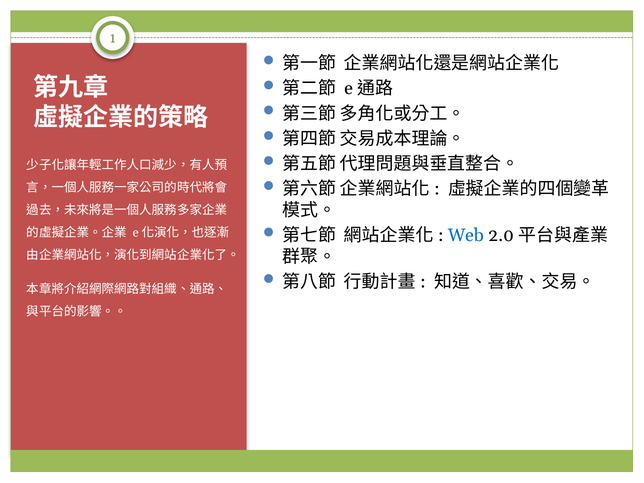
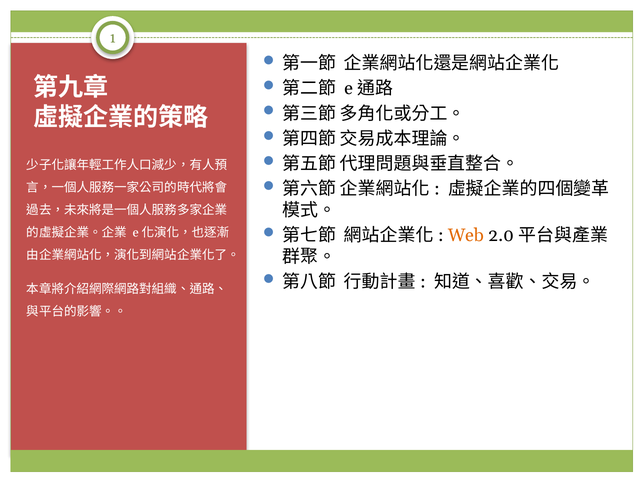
Web colour: blue -> orange
